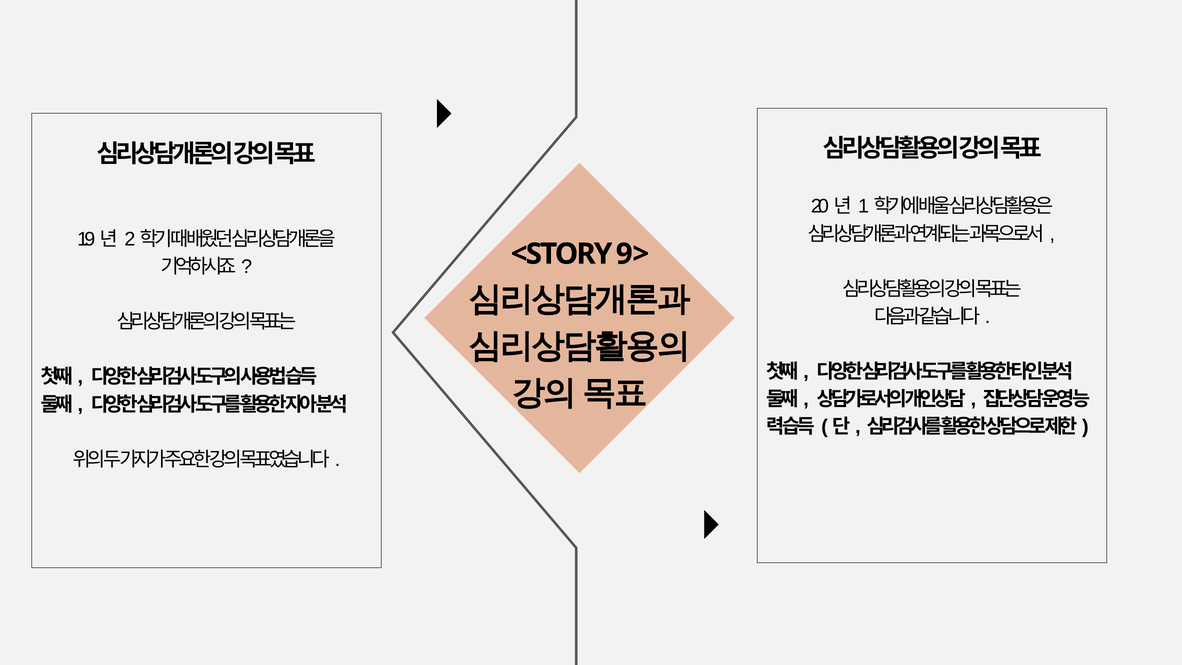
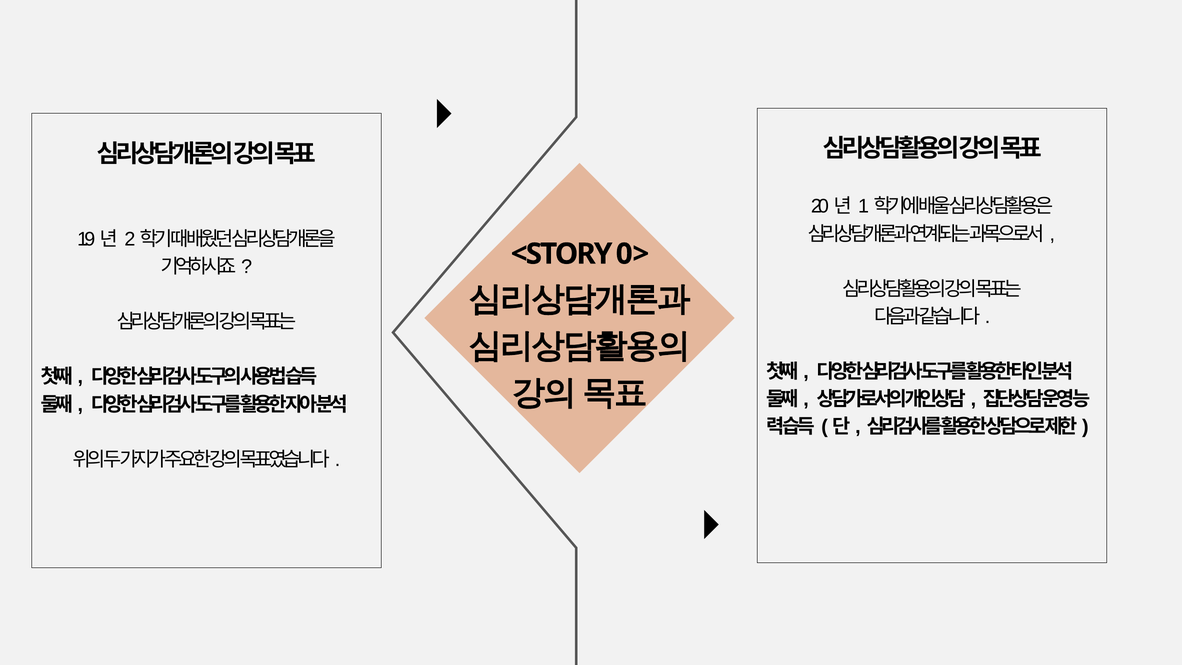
9>: 9> -> 0>
